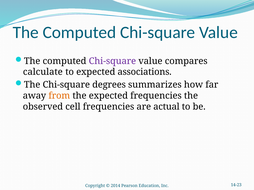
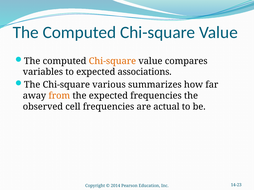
Chi-square at (112, 61) colour: purple -> orange
calculate: calculate -> variables
degrees: degrees -> various
